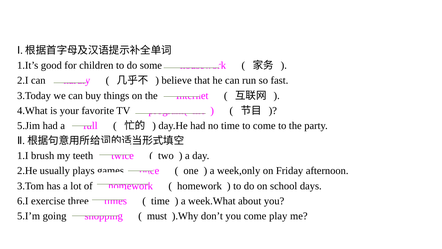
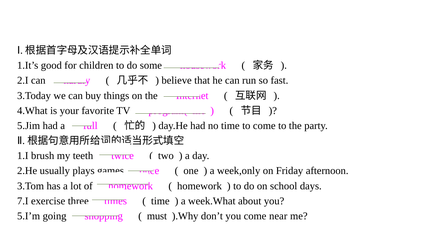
6.I: 6.I -> 7.I
play: play -> near
